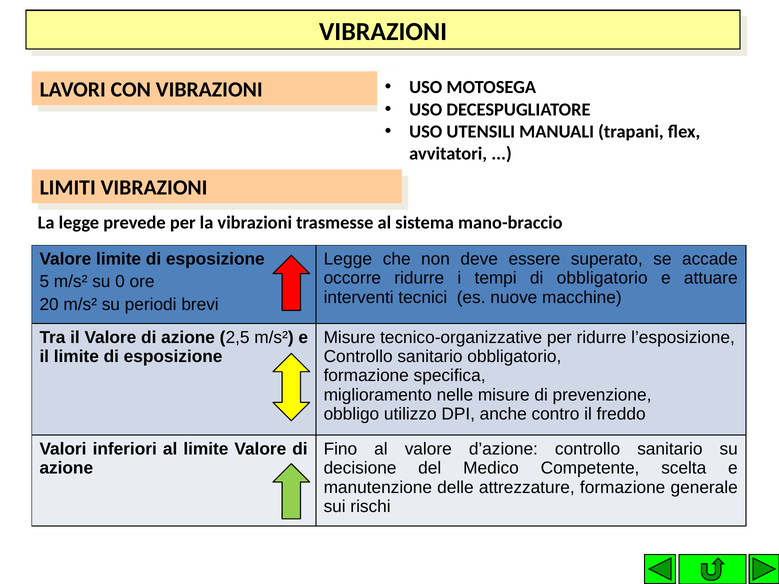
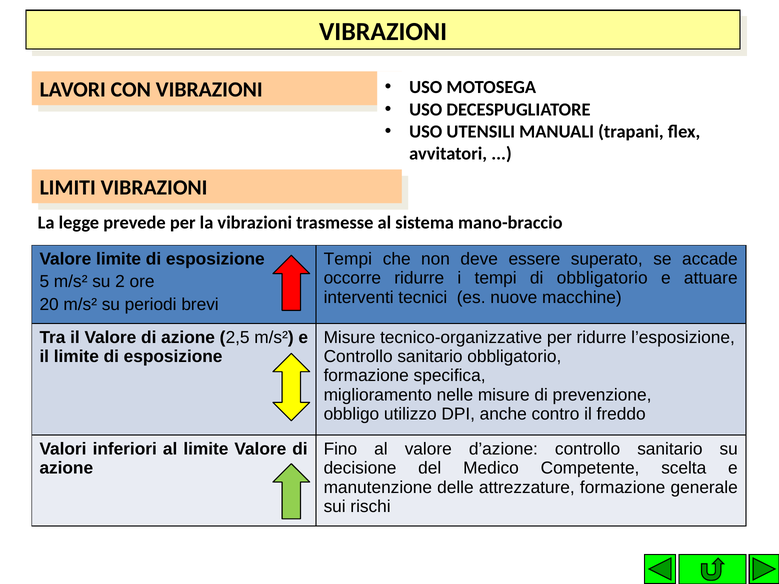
Legge at (348, 259): Legge -> Tempi
0: 0 -> 2
